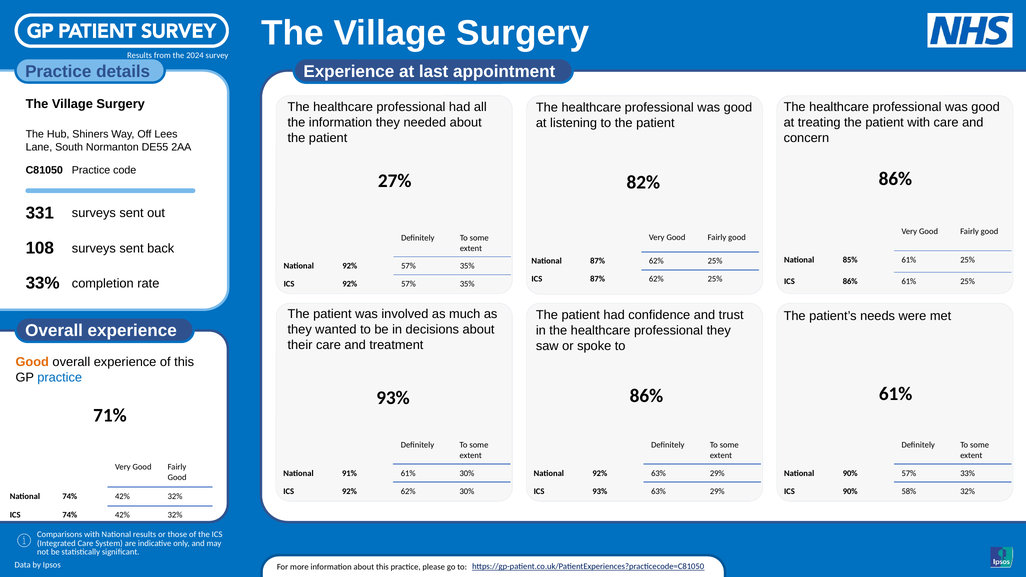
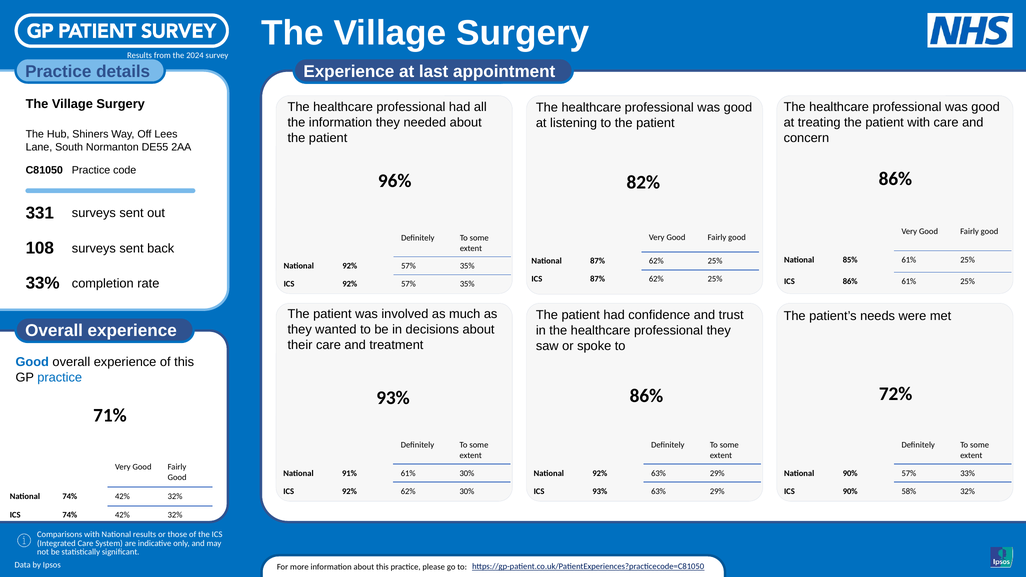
27%: 27% -> 96%
Good at (32, 362) colour: orange -> blue
93% 86% 61%: 61% -> 72%
